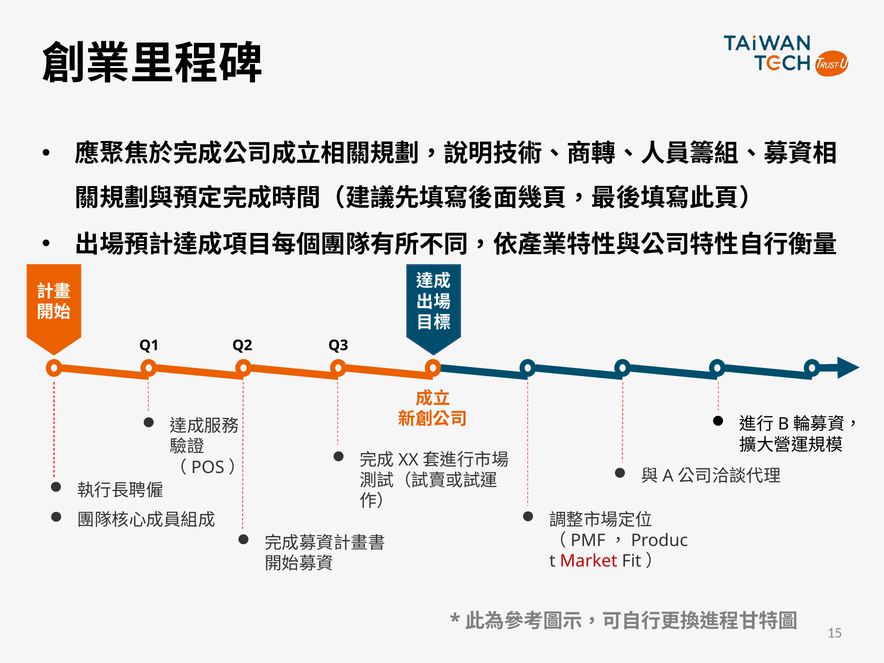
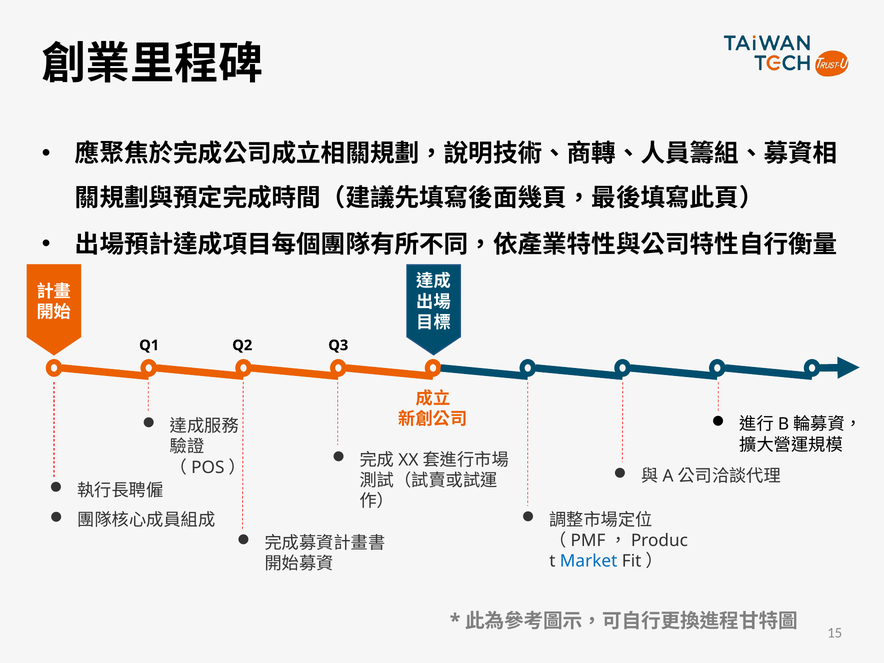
Market colour: red -> blue
